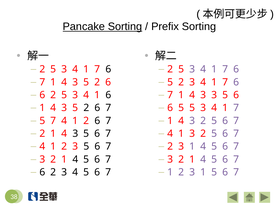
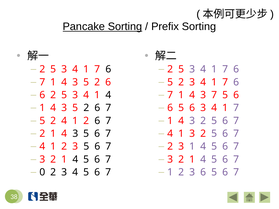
4 1 6: 6 -> 4
3 3: 3 -> 7
5 at (192, 108): 5 -> 6
7 at (53, 121): 7 -> 2
6 at (42, 172): 6 -> 0
1 2 3 1: 1 -> 6
